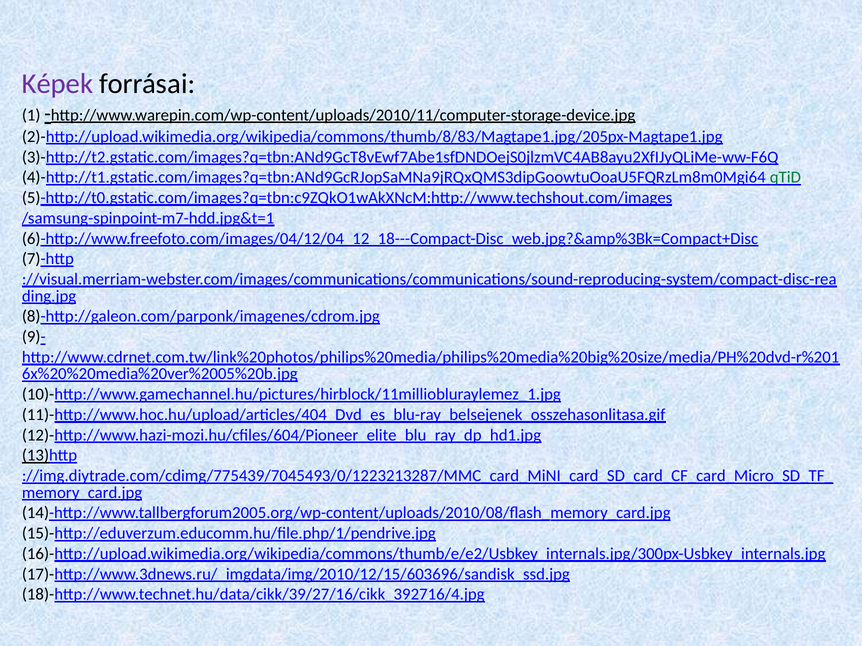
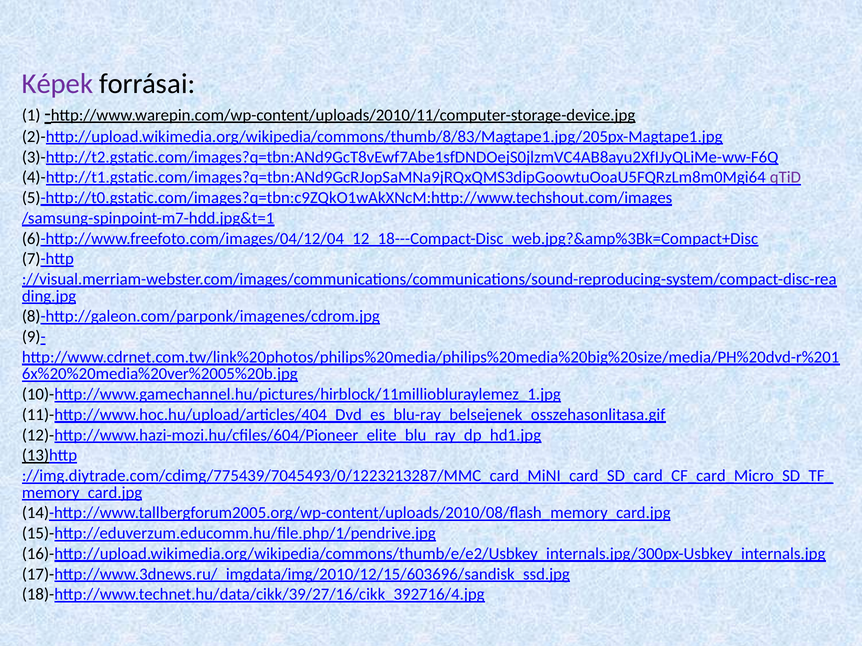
qTiD colour: green -> purple
